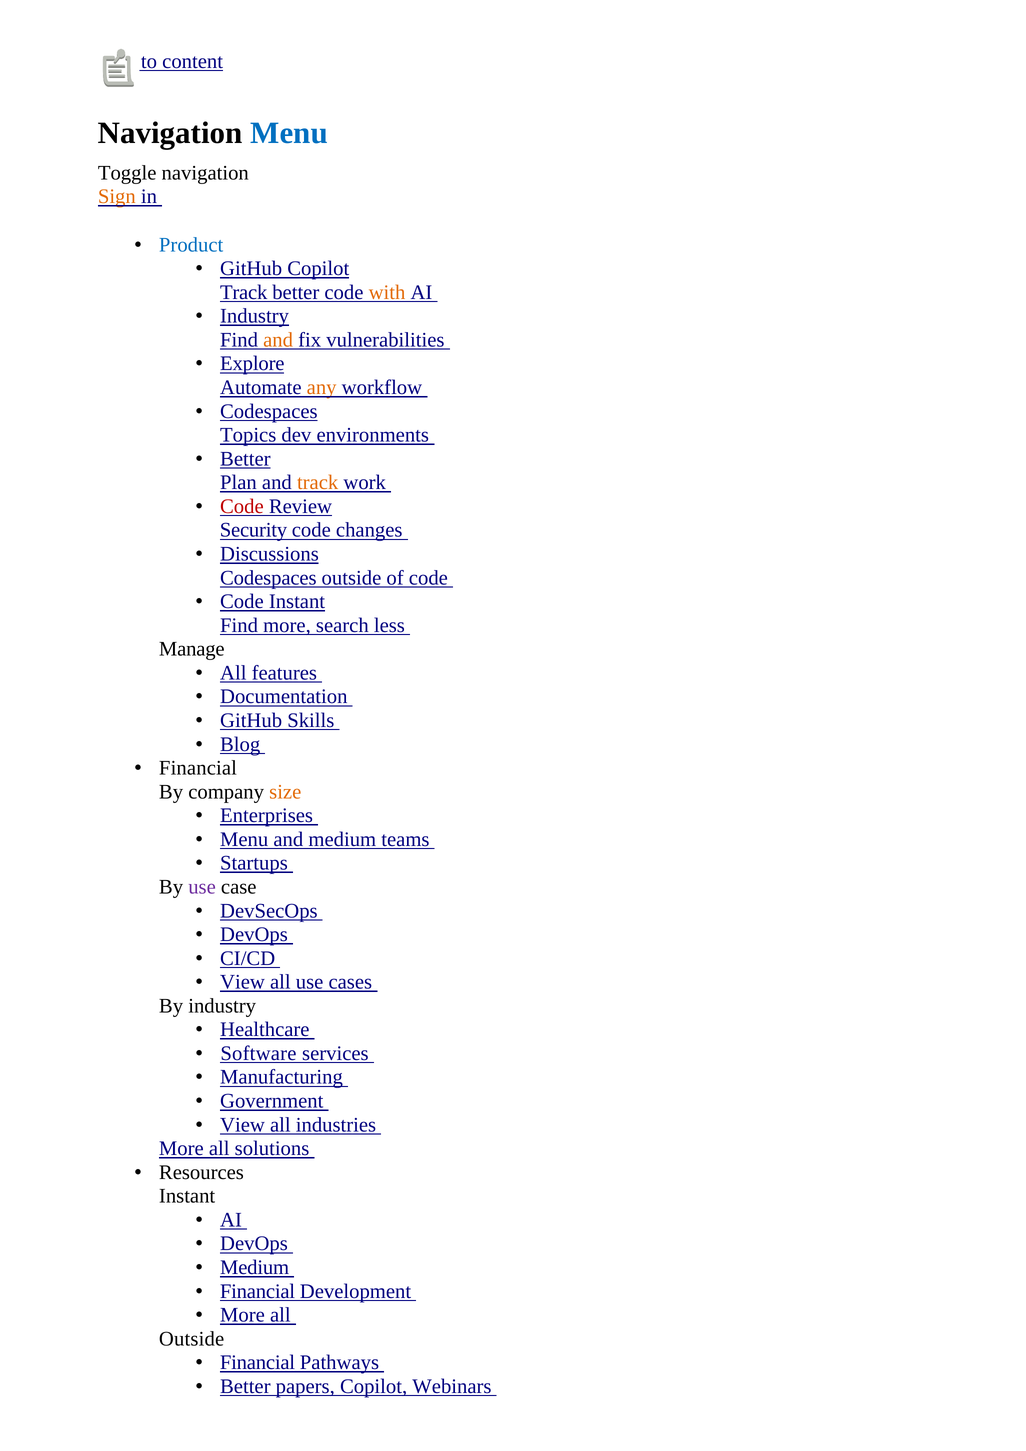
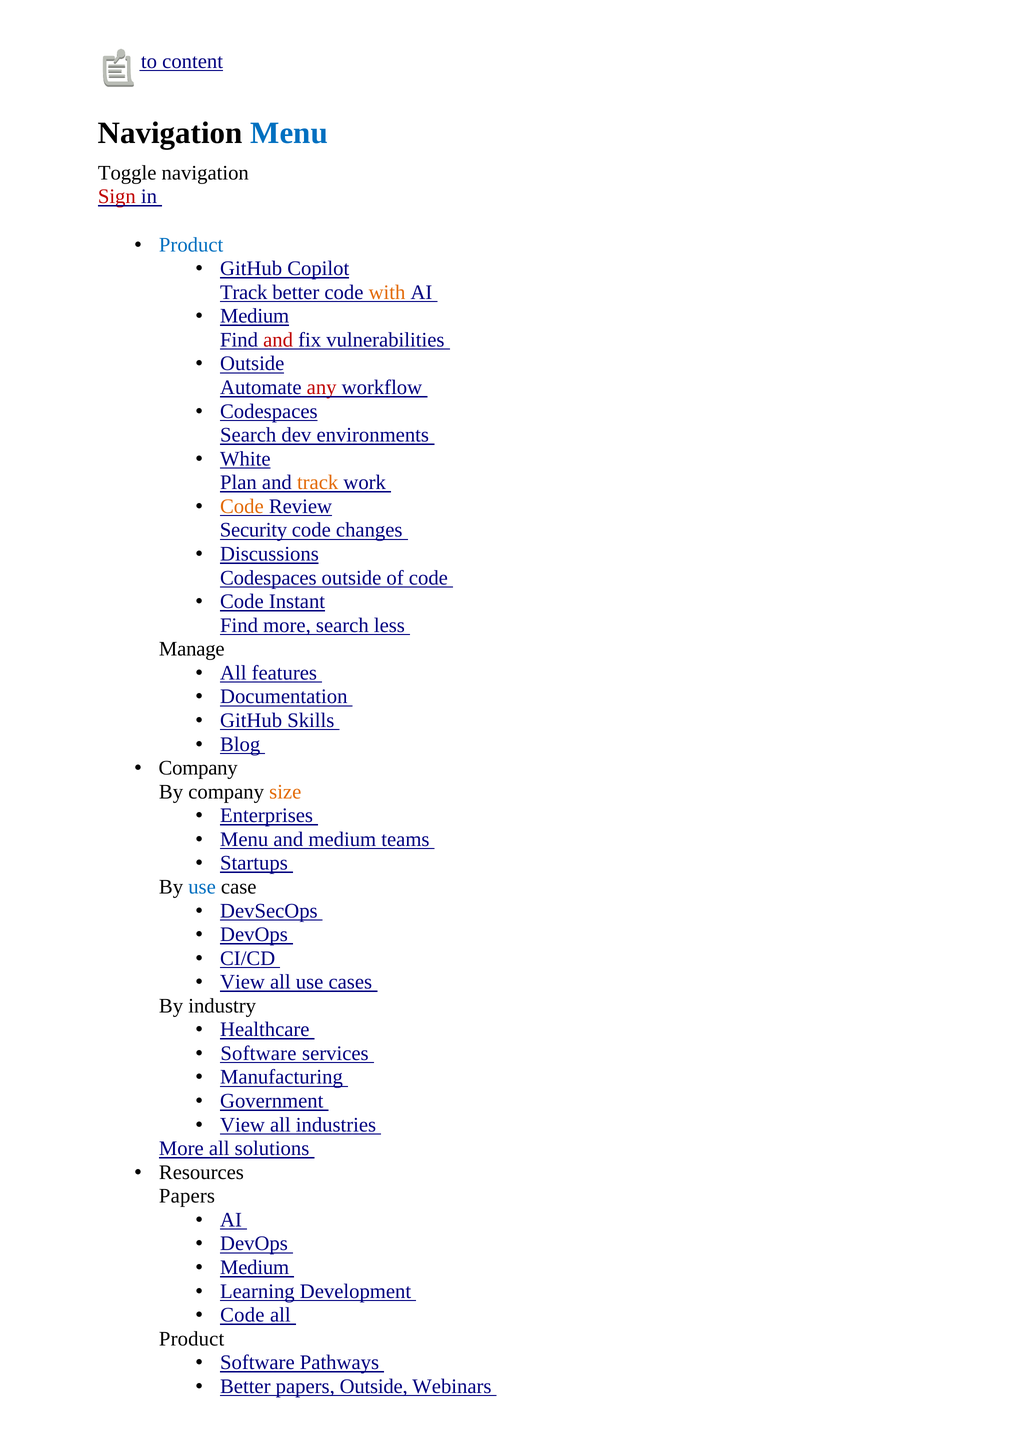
Sign colour: orange -> red
Industry at (255, 316): Industry -> Medium
and at (278, 340) colour: orange -> red
Explore at (252, 364): Explore -> Outside
any colour: orange -> red
Topics at (248, 435): Topics -> Search
Better at (245, 459): Better -> White
Code at (242, 506) colour: red -> orange
Financial at (198, 768): Financial -> Company
use at (202, 887) colour: purple -> blue
Instant at (187, 1196): Instant -> Papers
Financial at (257, 1291): Financial -> Learning
More at (242, 1315): More -> Code
Outside at (192, 1339): Outside -> Product
Financial at (257, 1363): Financial -> Software
papers Copilot: Copilot -> Outside
